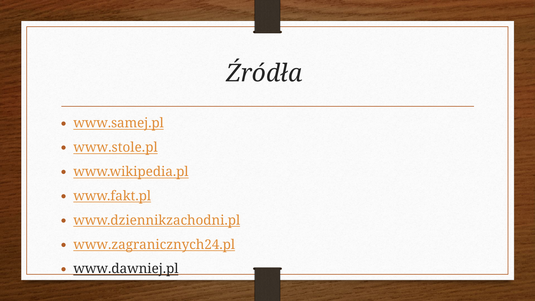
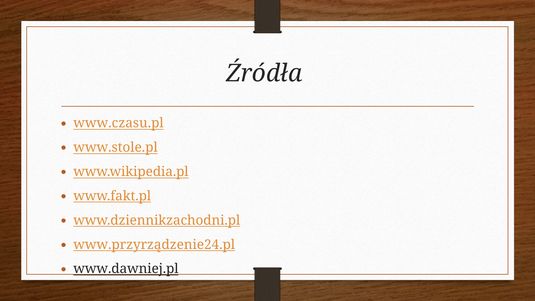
www.samej.pl: www.samej.pl -> www.czasu.pl
www.zagranicznych24.pl: www.zagranicznych24.pl -> www.przyrządzenie24.pl
